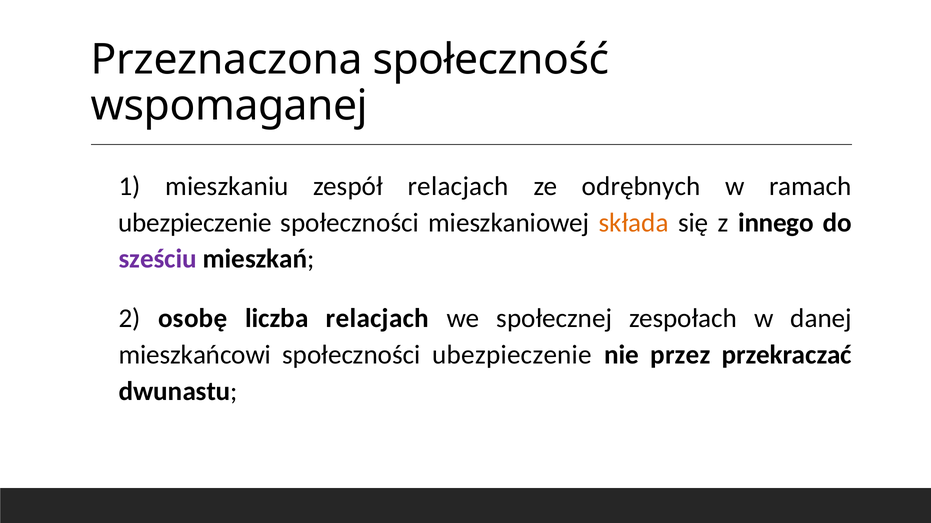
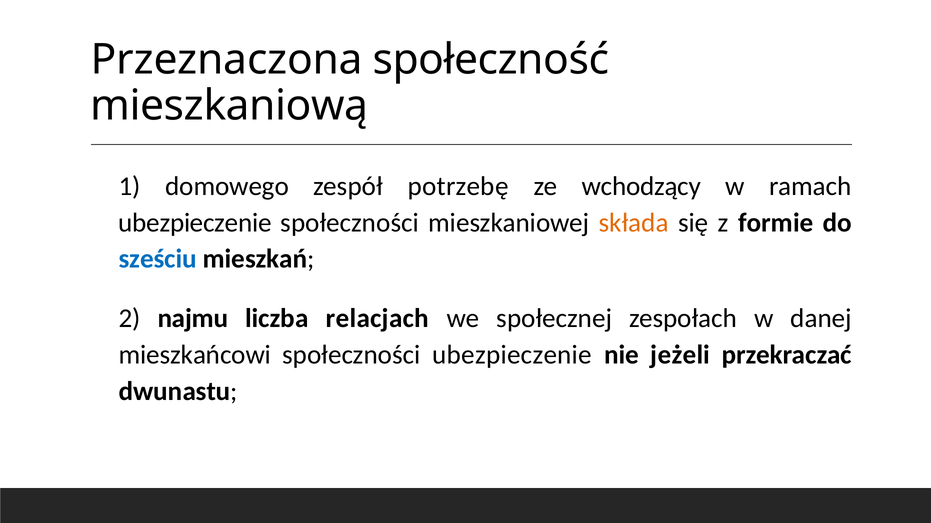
wspomaganej: wspomaganej -> mieszkaniową
mieszkaniu: mieszkaniu -> domowego
zespół relacjach: relacjach -> potrzebę
odrębnych: odrębnych -> wchodzący
innego: innego -> formie
sześciu colour: purple -> blue
osobę: osobę -> najmu
przez: przez -> jeżeli
